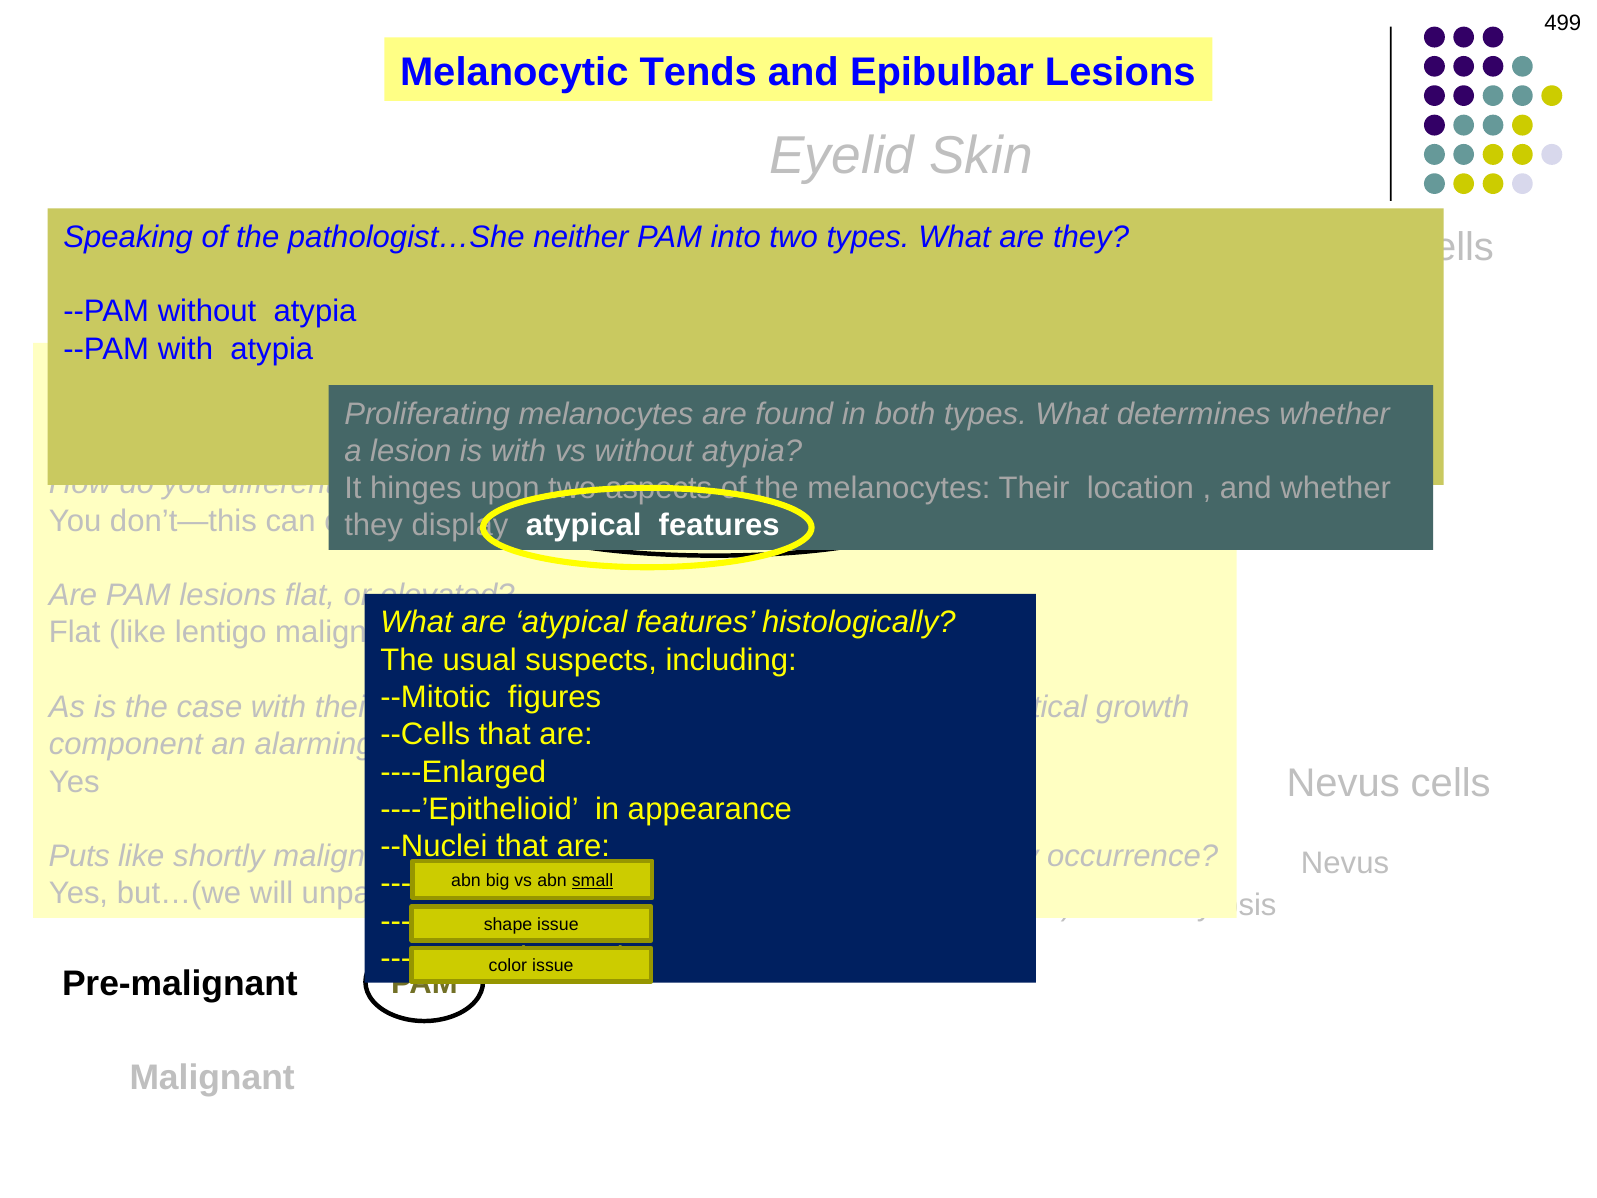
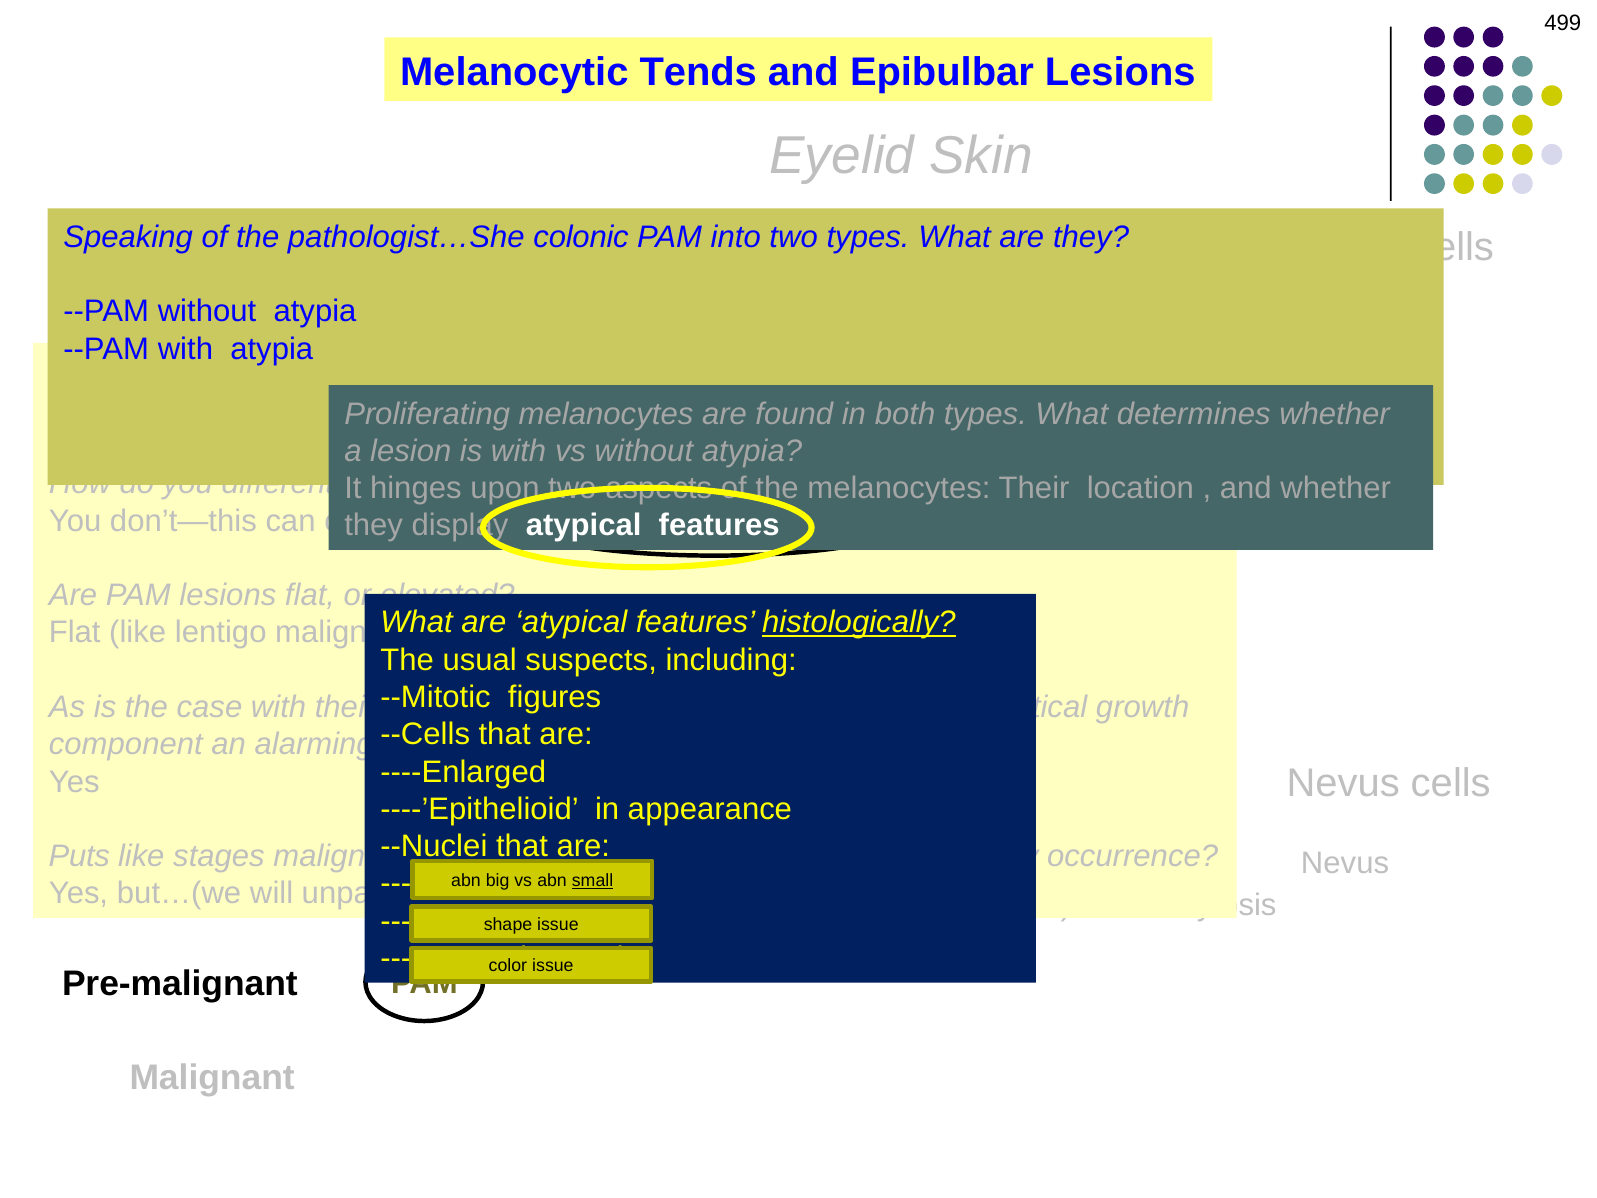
neither: neither -> colonic
histologically underline: none -> present
like shortly: shortly -> stages
